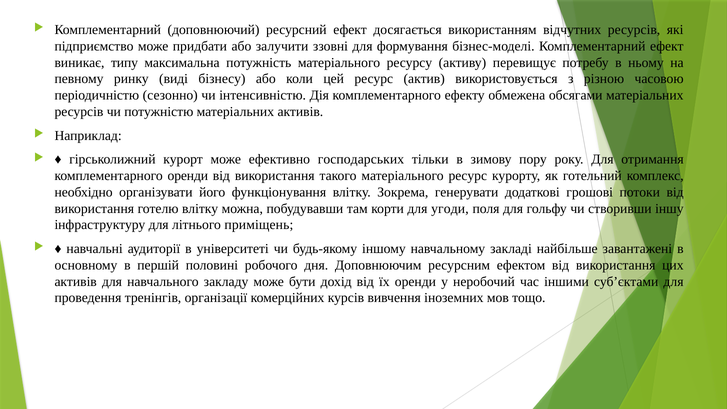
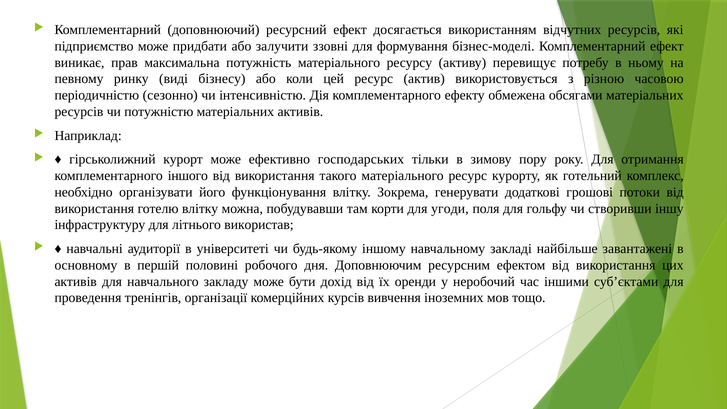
типу: типу -> прав
комплементарного оренди: оренди -> іншого
приміщень: приміщень -> використав
